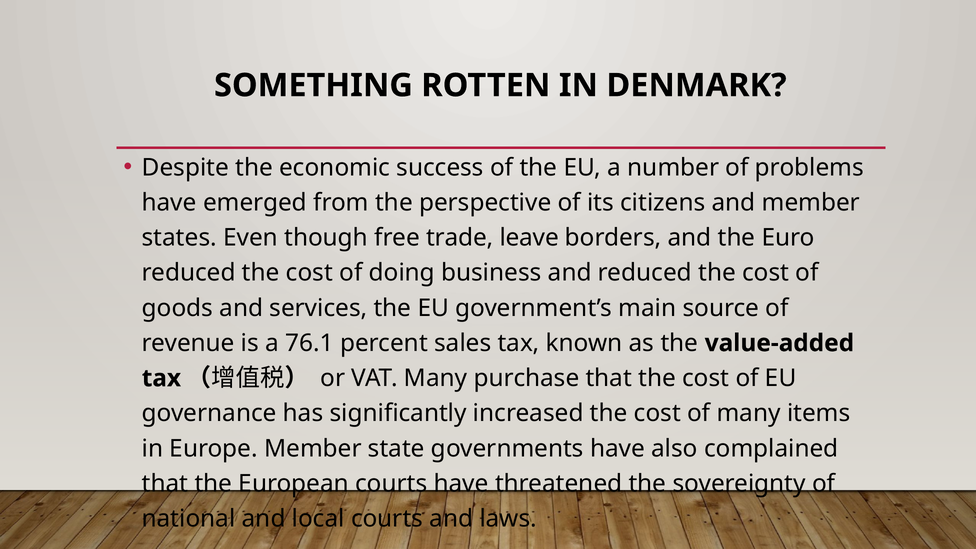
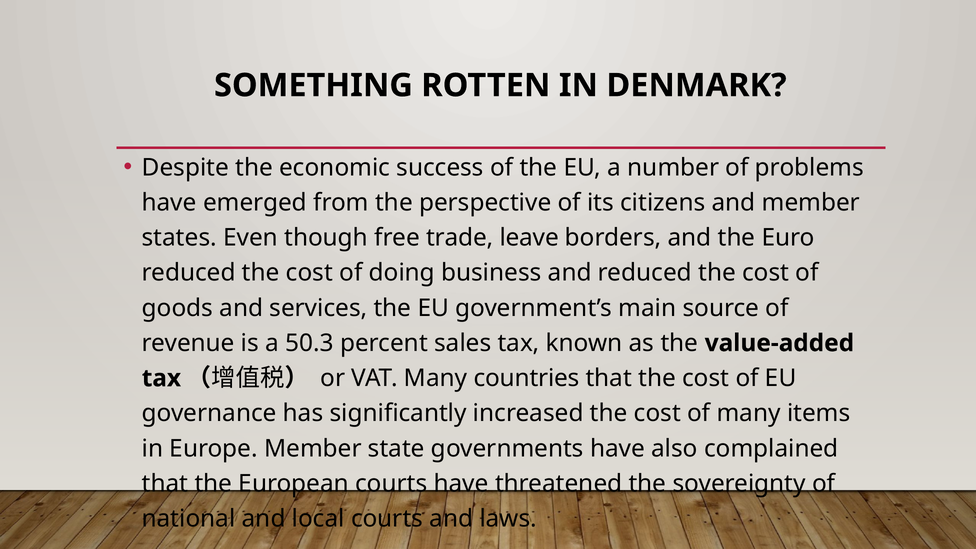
76.1: 76.1 -> 50.3
purchase: purchase -> countries
